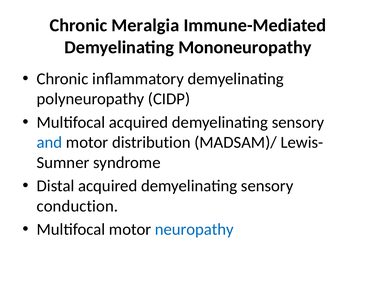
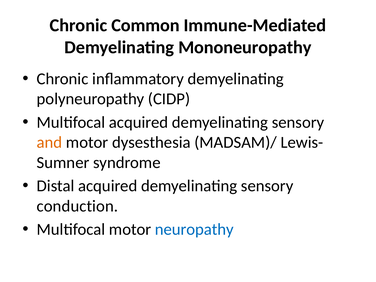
Meralgia: Meralgia -> Common
and colour: blue -> orange
distribution: distribution -> dysesthesia
